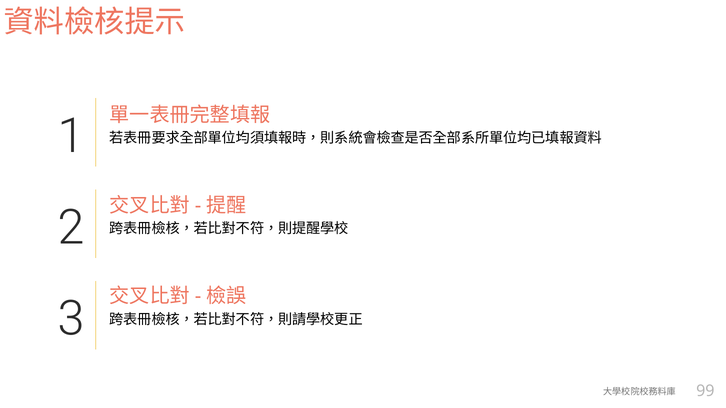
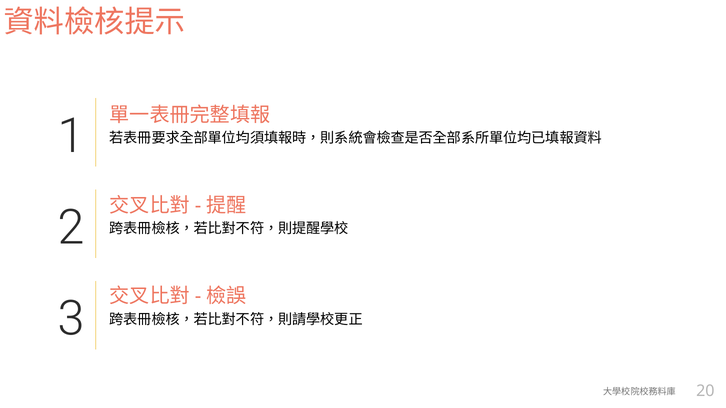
99: 99 -> 20
